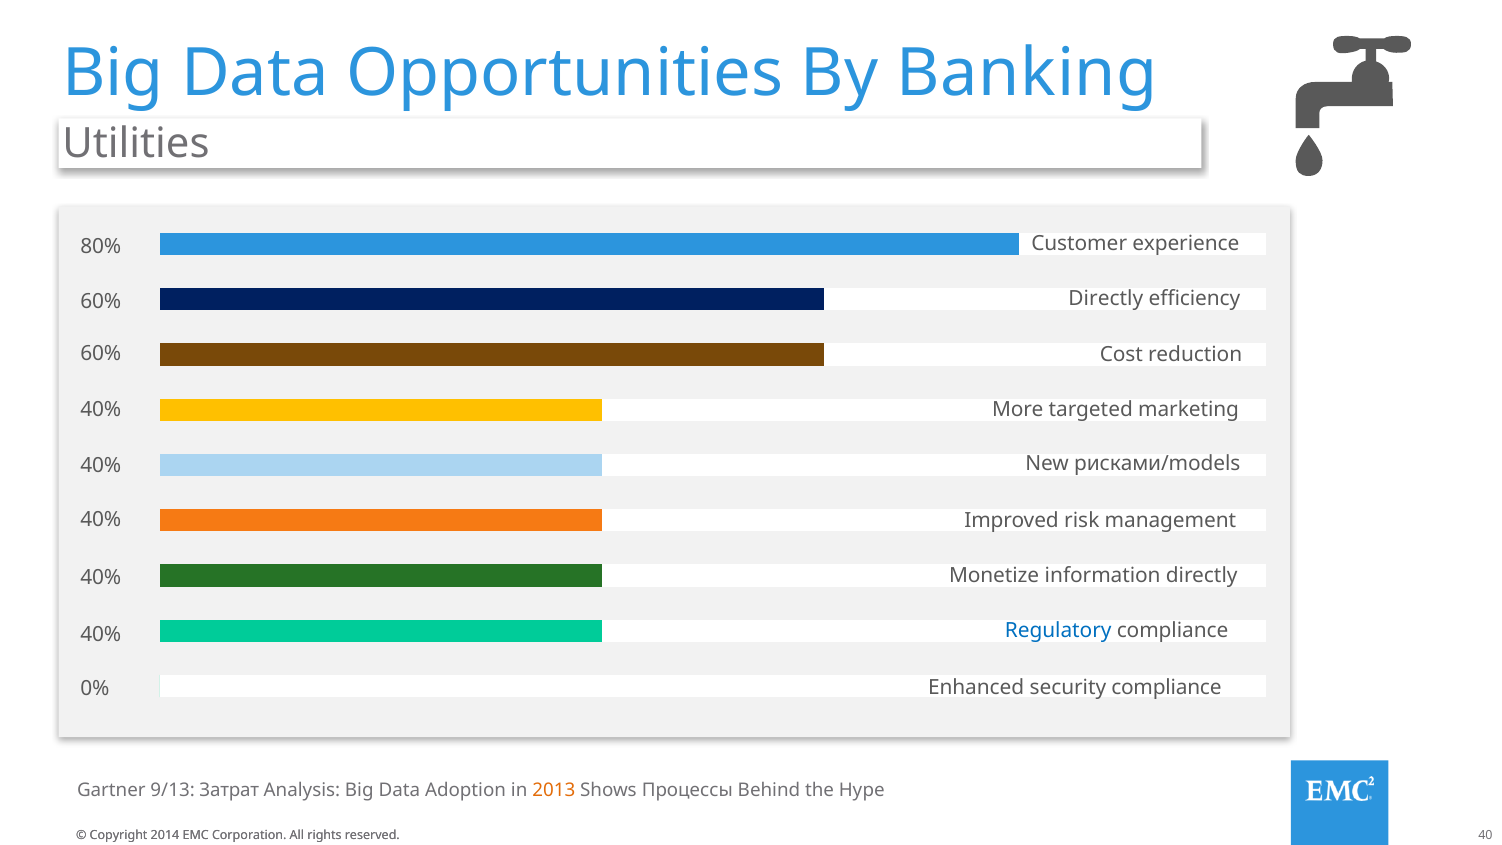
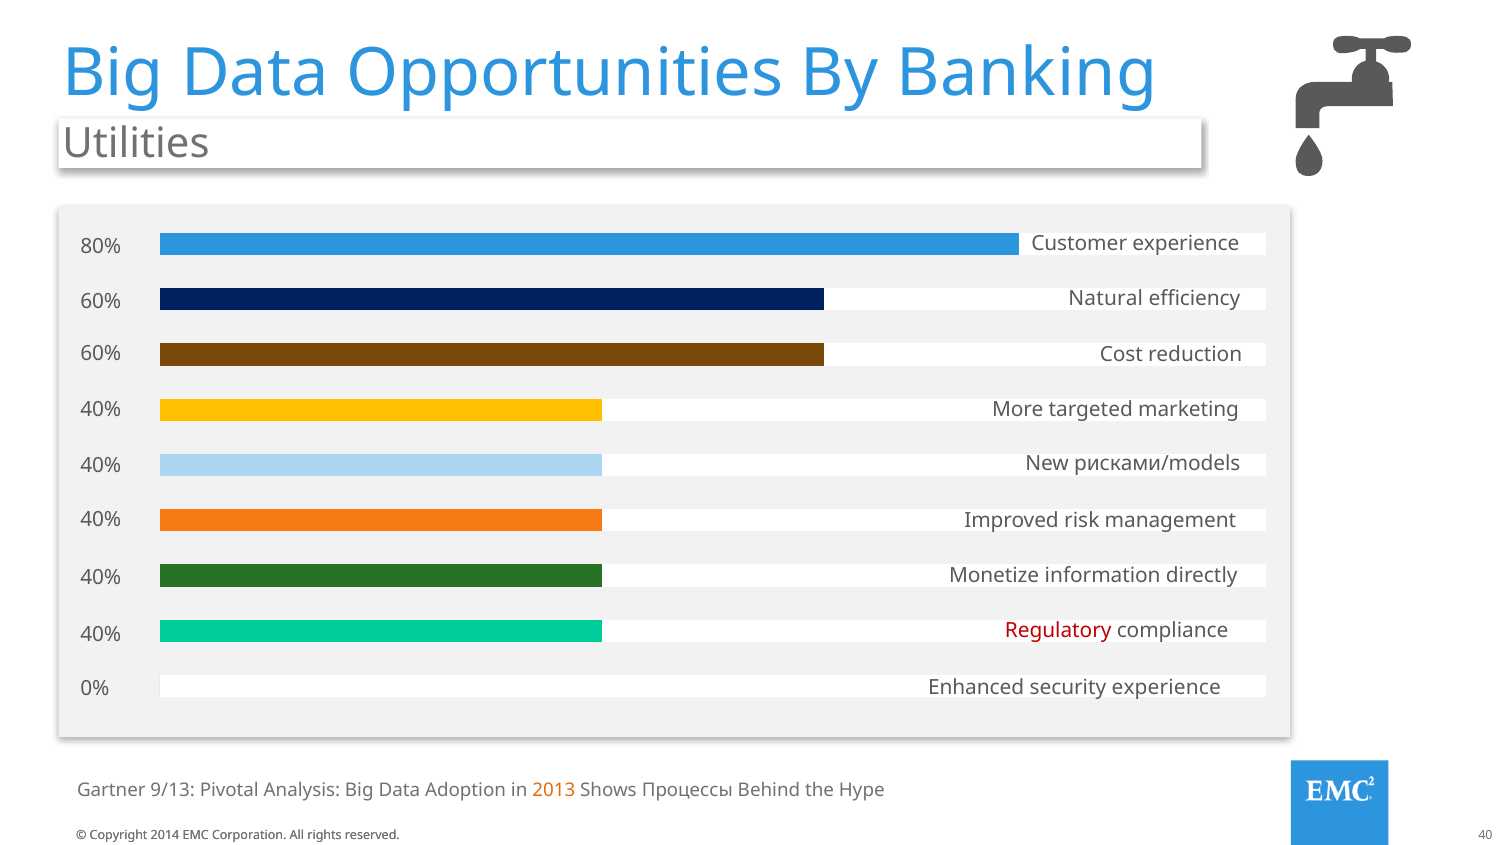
Directly at (1106, 298): Directly -> Natural
Regulatory colour: blue -> red
security compliance: compliance -> experience
Затрат: Затрат -> Pivotal
